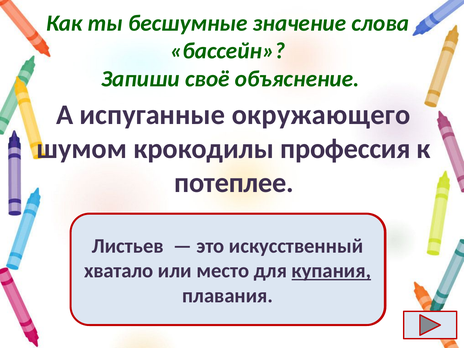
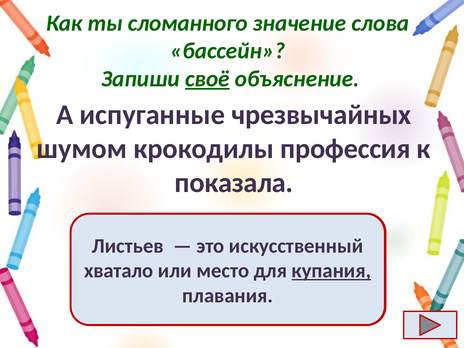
бесшумные: бесшумные -> сломанного
своё underline: none -> present
окружающего: окружающего -> чрезвычайных
потеплее: потеплее -> показала
